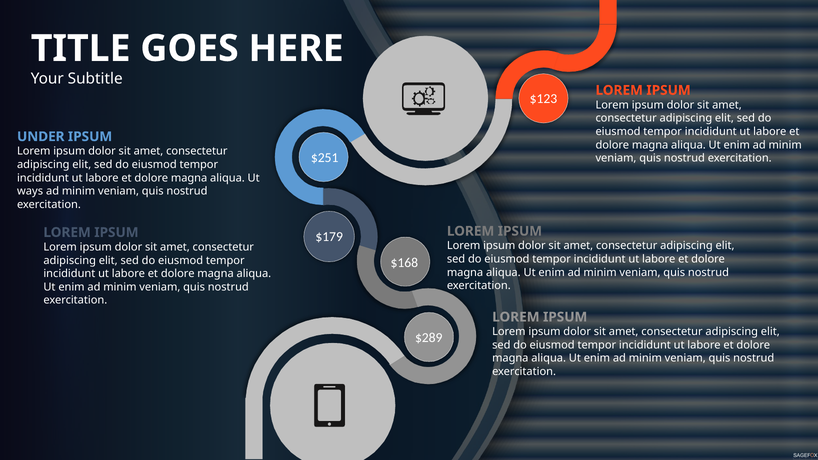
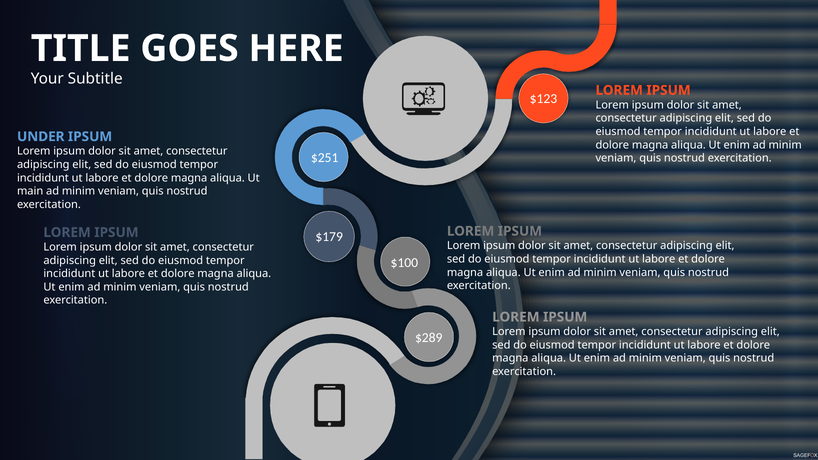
ways: ways -> main
$168: $168 -> $100
